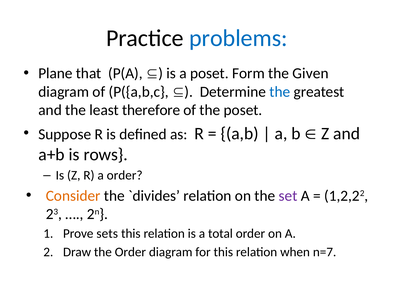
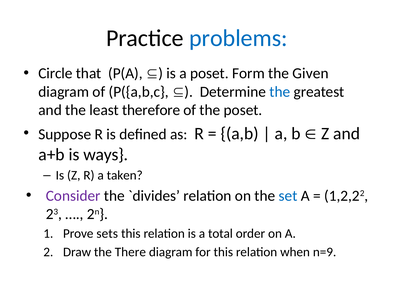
Plane: Plane -> Circle
rows: rows -> ways
a order: order -> taken
Consider colour: orange -> purple
set colour: purple -> blue
the Order: Order -> There
n=7: n=7 -> n=9
